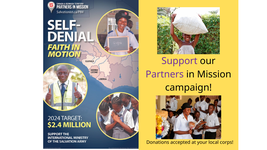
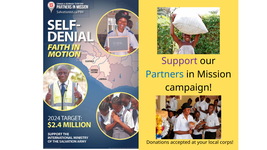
Partners colour: purple -> blue
